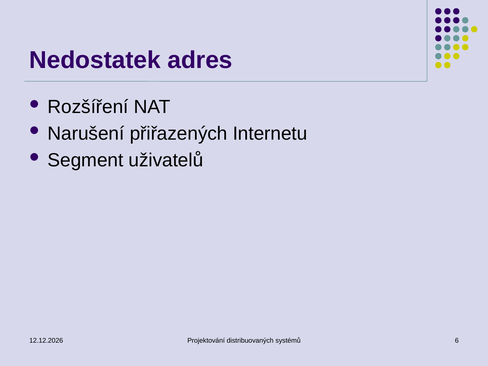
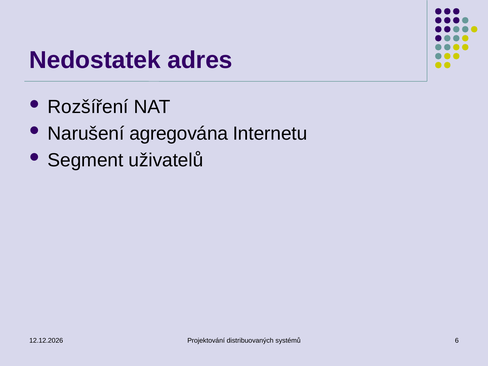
přiřazených: přiřazených -> agregována
